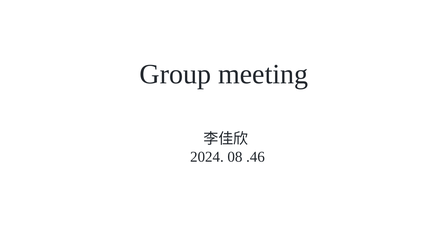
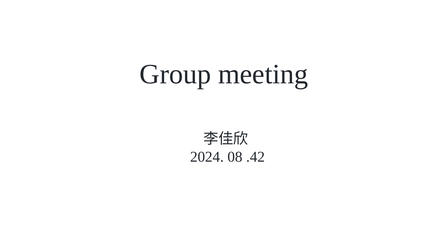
.46: .46 -> .42
